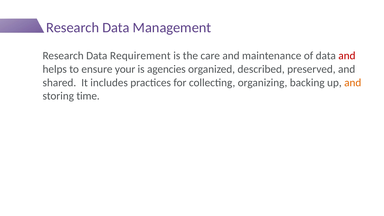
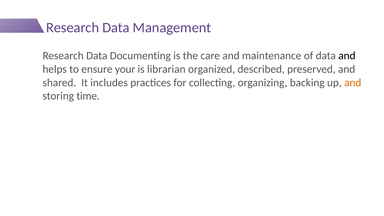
Requirement: Requirement -> Documenting
and at (347, 56) colour: red -> black
agencies: agencies -> librarian
